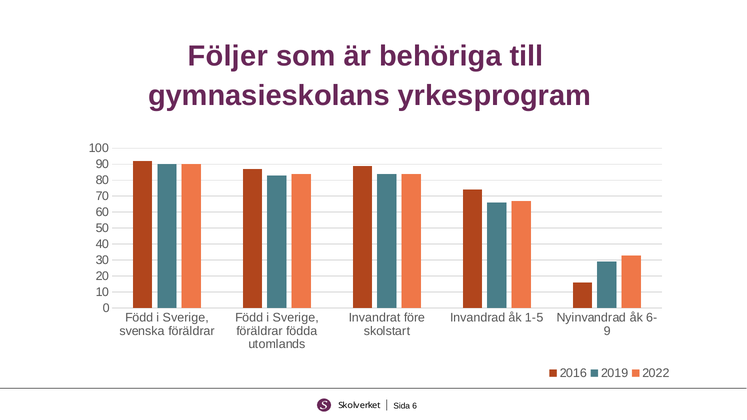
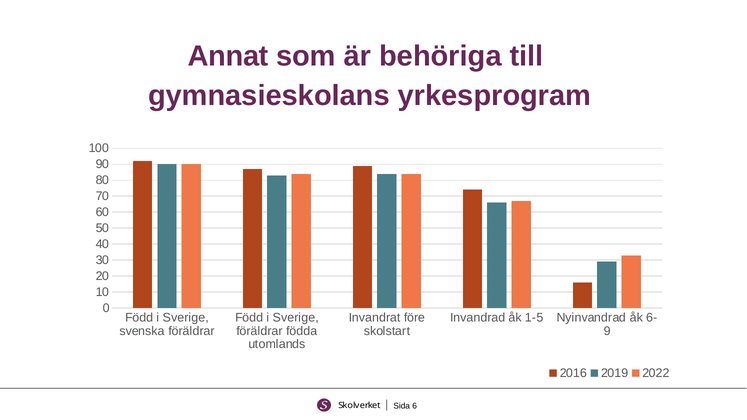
Följer: Följer -> Annat
